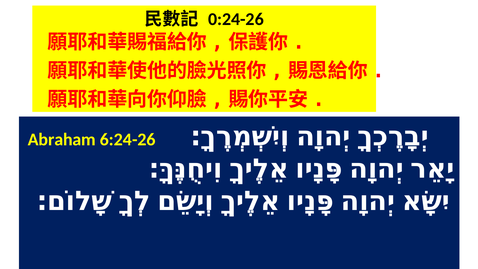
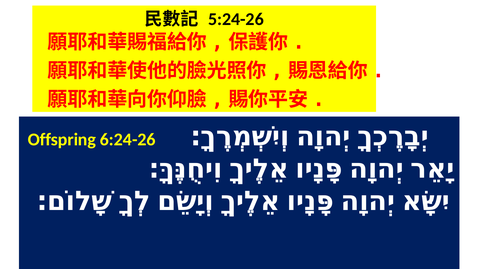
0:24-26: 0:24-26 -> 5:24-26
Abraham: Abraham -> Offspring
